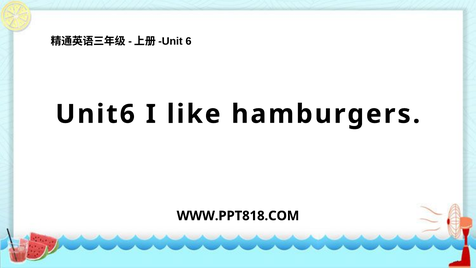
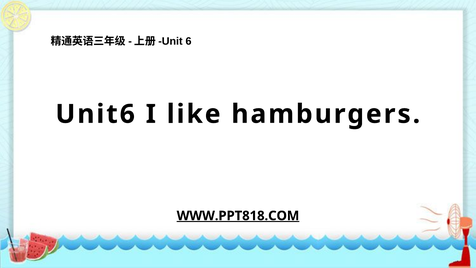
WWW.PPT818.COM underline: none -> present
